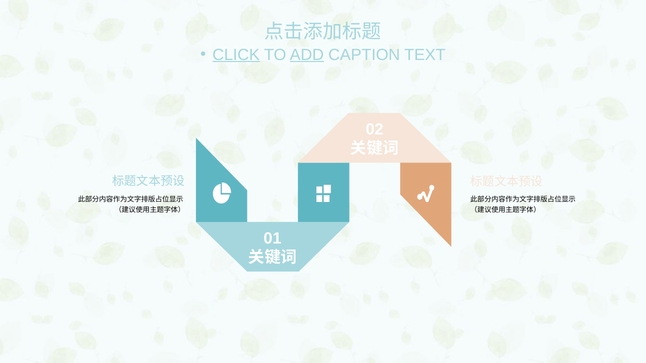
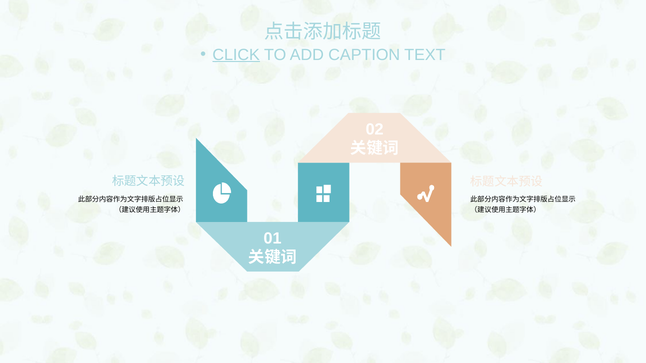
ADD underline: present -> none
